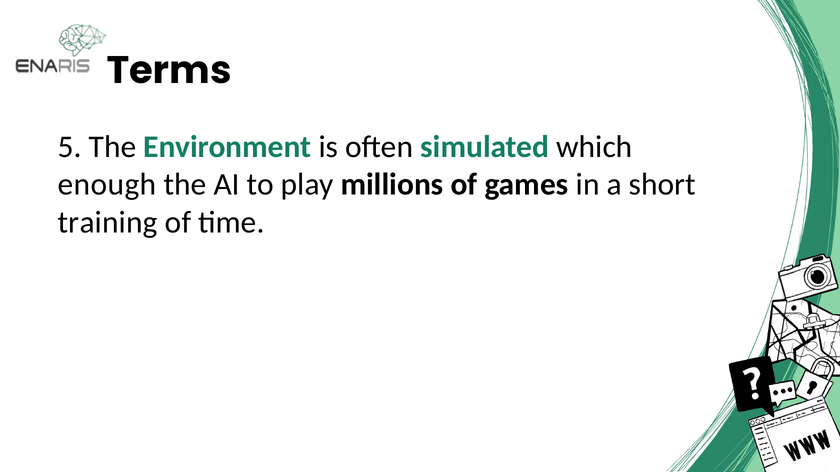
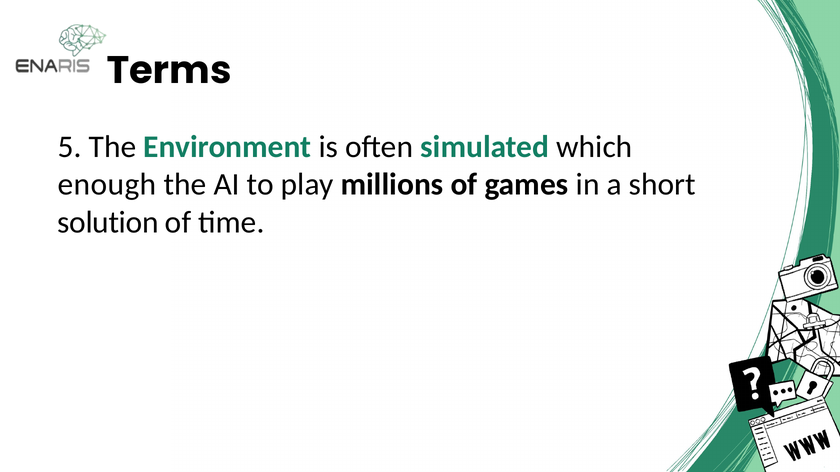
training: training -> solution
